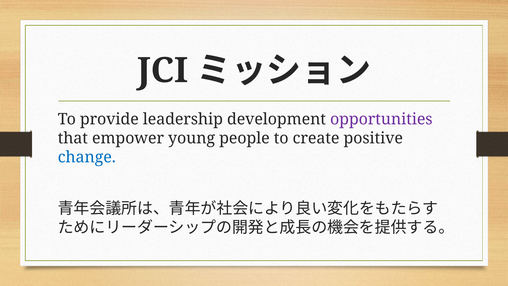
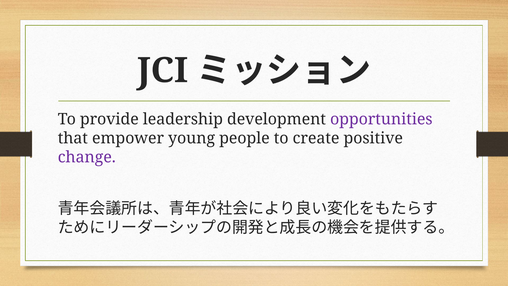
change colour: blue -> purple
